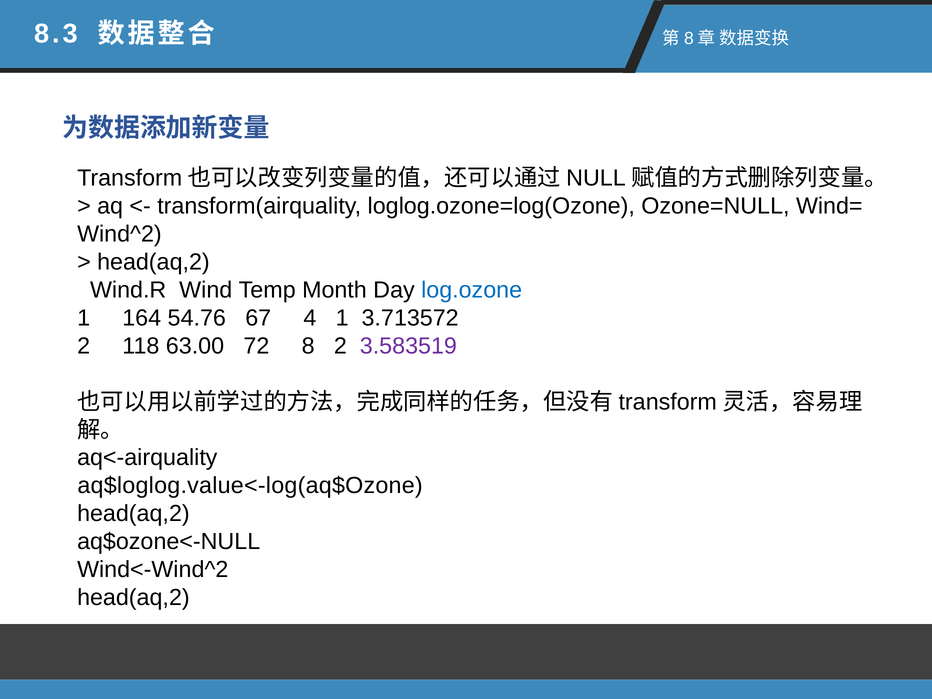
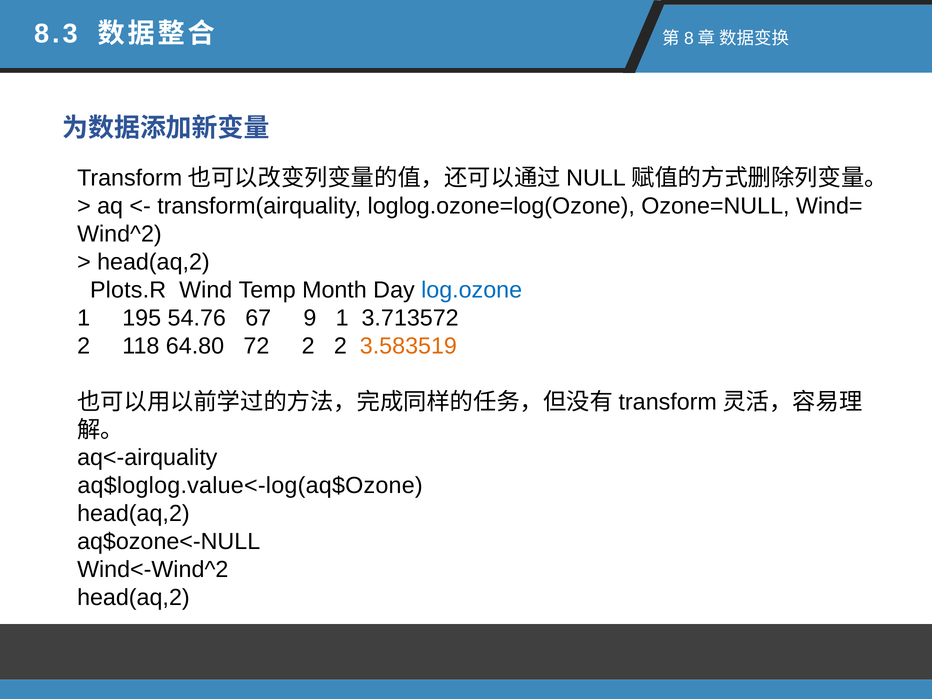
Wind.R: Wind.R -> Plots.R
164: 164 -> 195
4: 4 -> 9
63.00: 63.00 -> 64.80
72 8: 8 -> 2
3.583519 colour: purple -> orange
